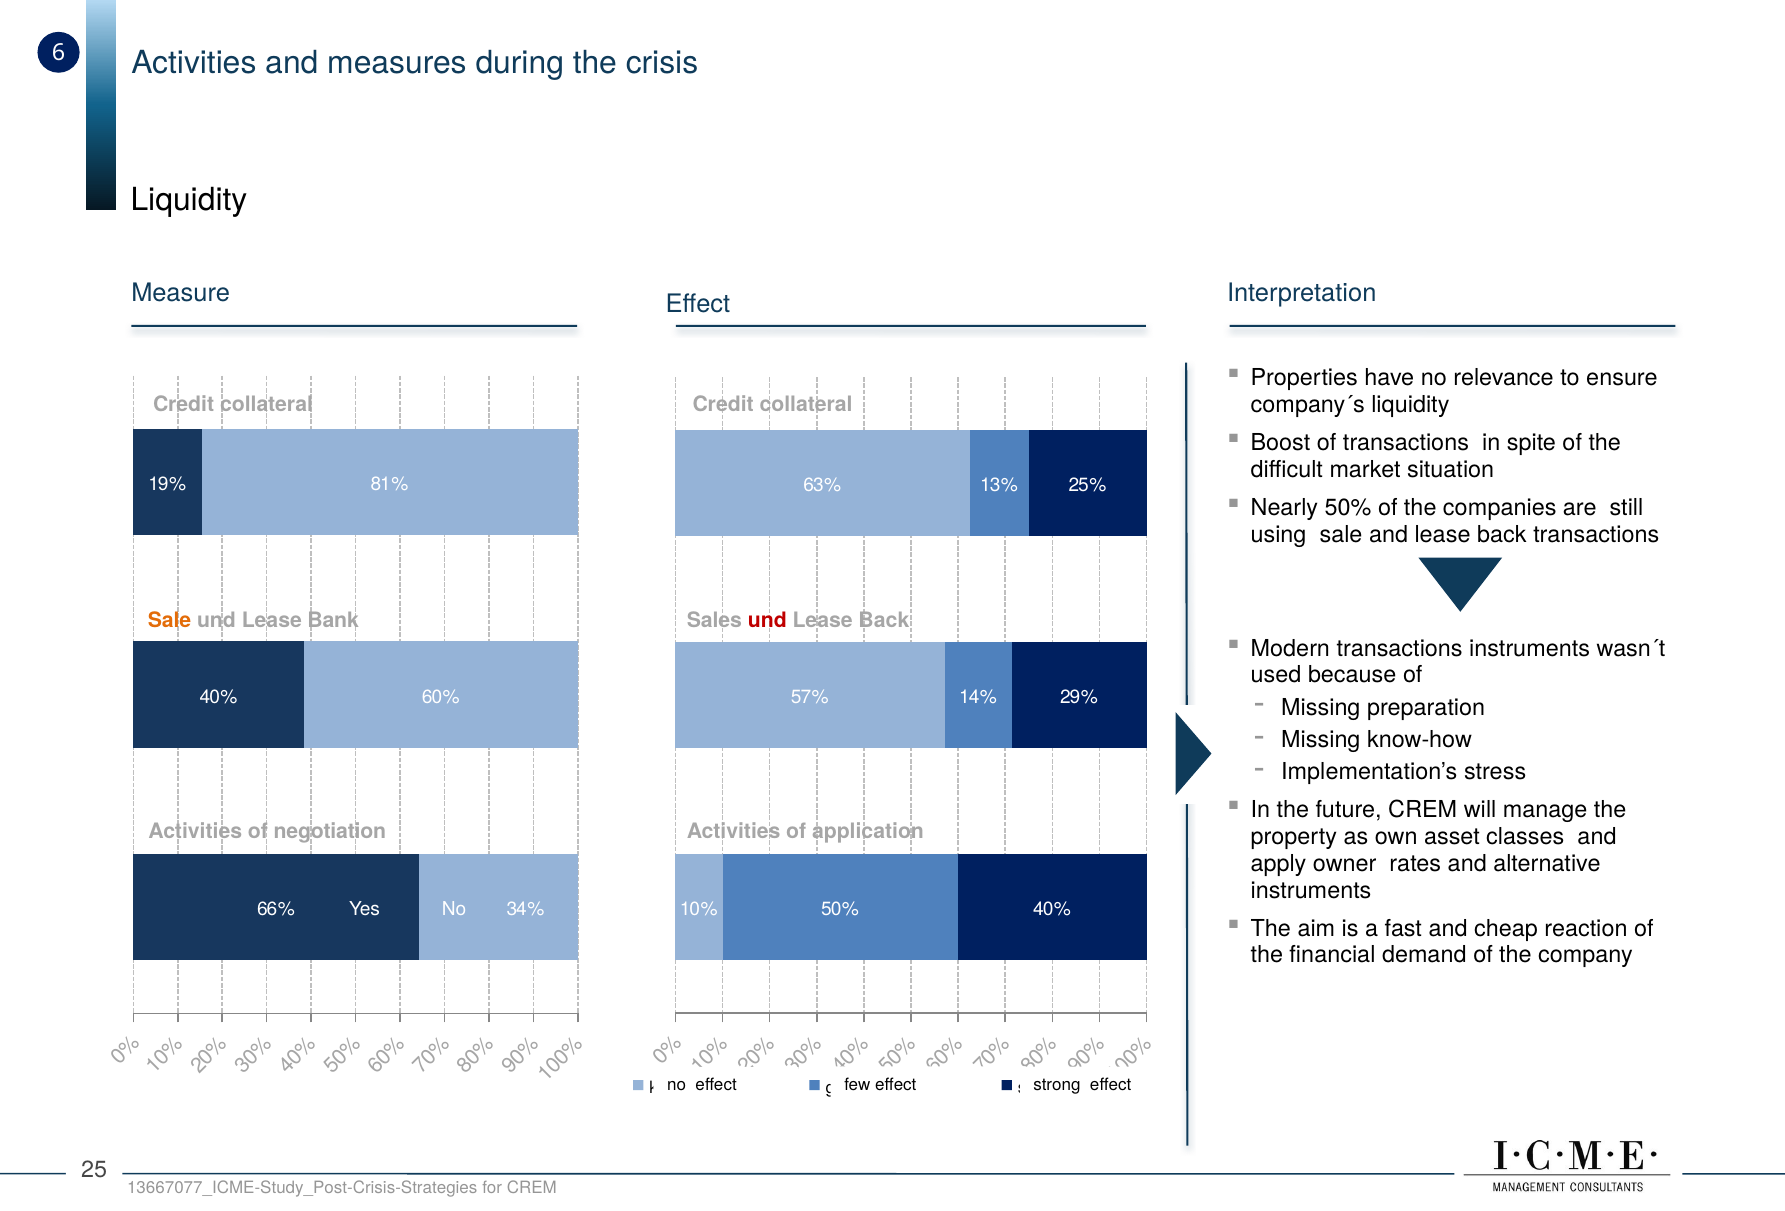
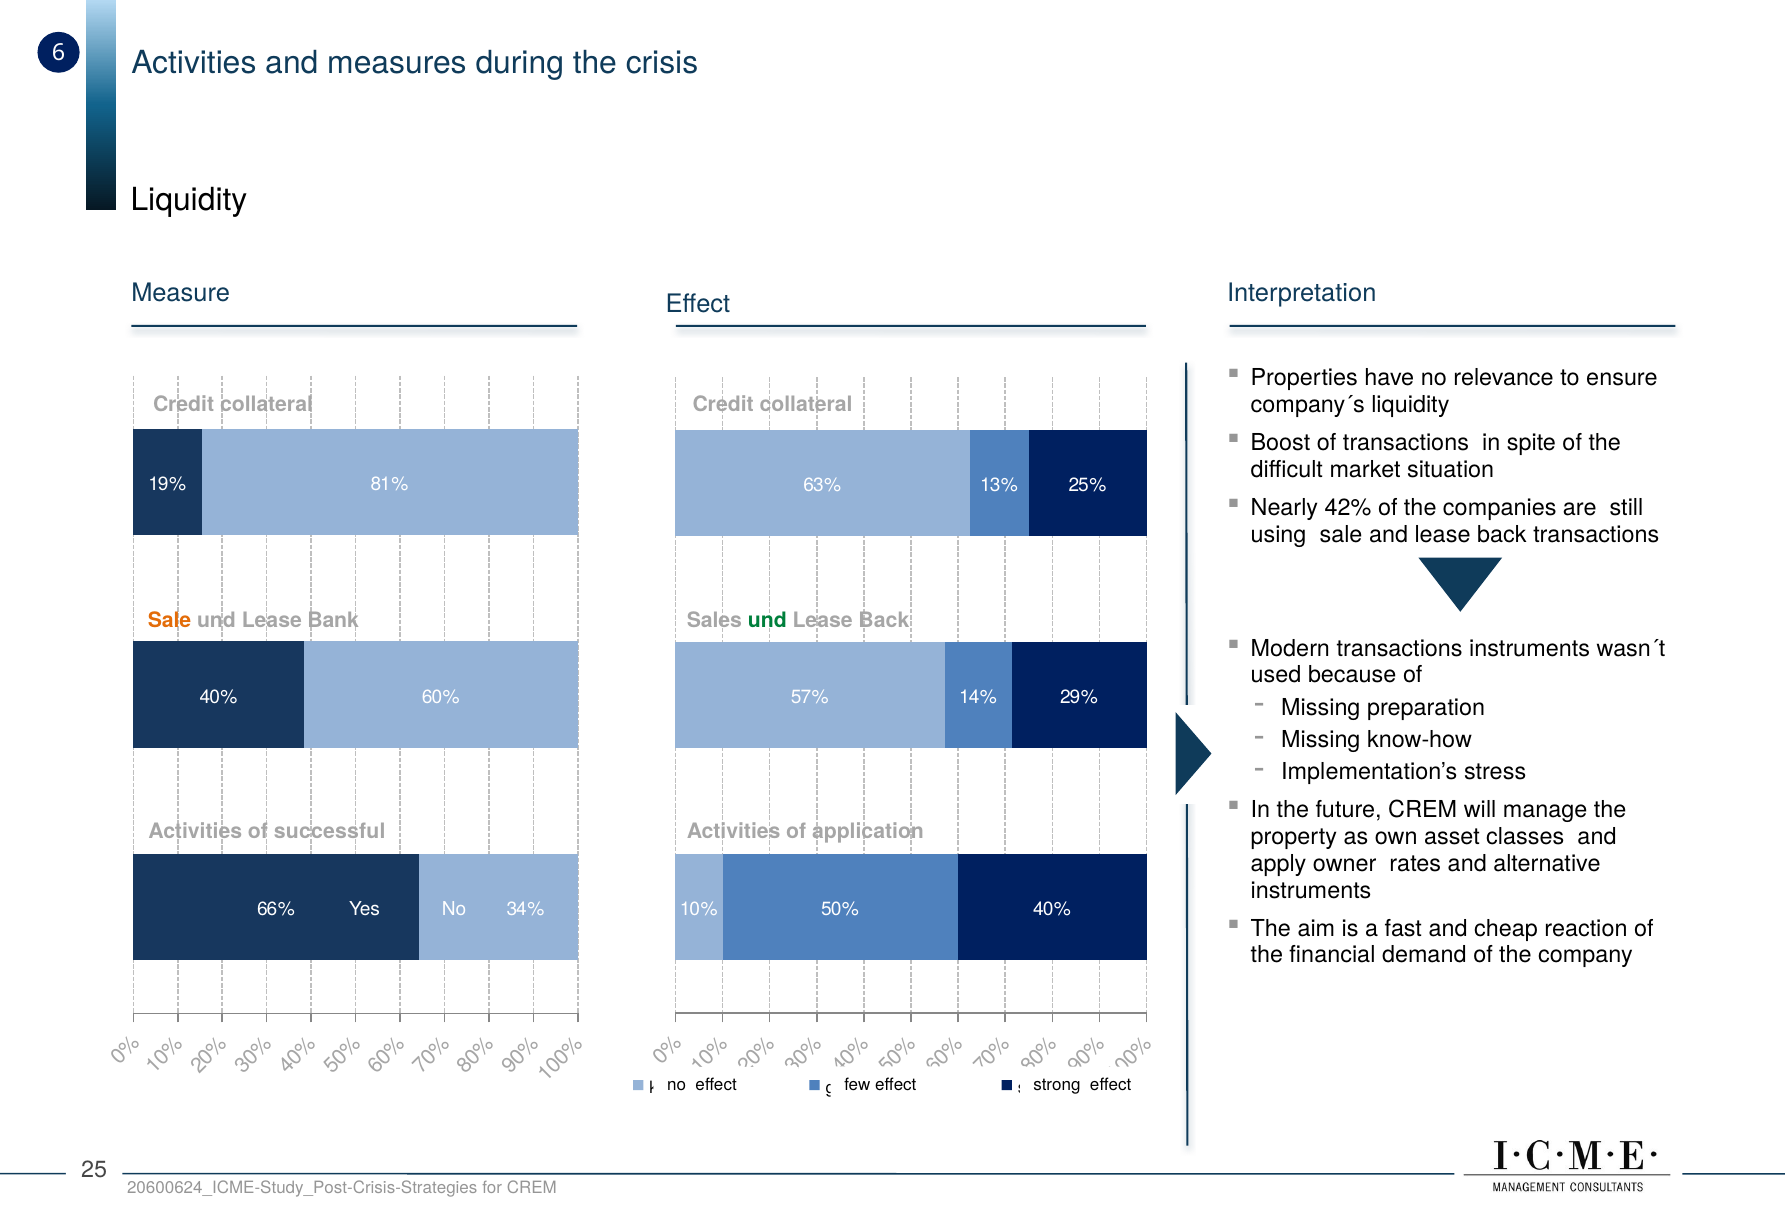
Nearly 50%: 50% -> 42%
und at (767, 620) colour: red -> green
negotiation: negotiation -> successful
13667077_ICME-Study_Post-Crisis-Strategies: 13667077_ICME-Study_Post-Crisis-Strategies -> 20600624_ICME-Study_Post-Crisis-Strategies
